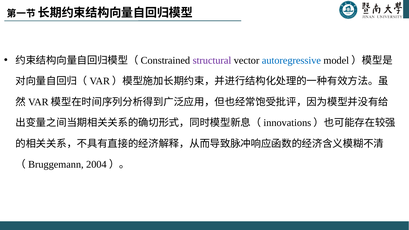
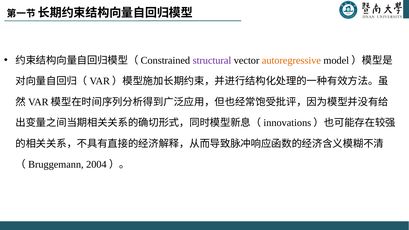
autoregressive colour: blue -> orange
